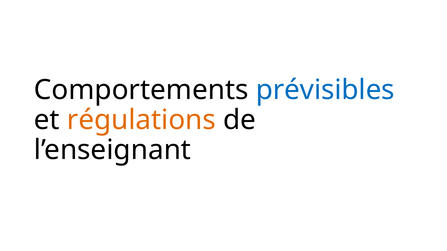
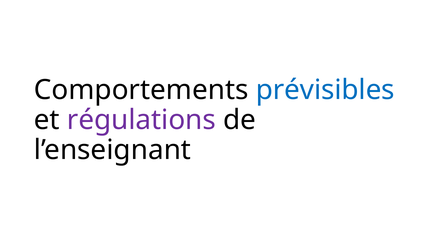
régulations colour: orange -> purple
